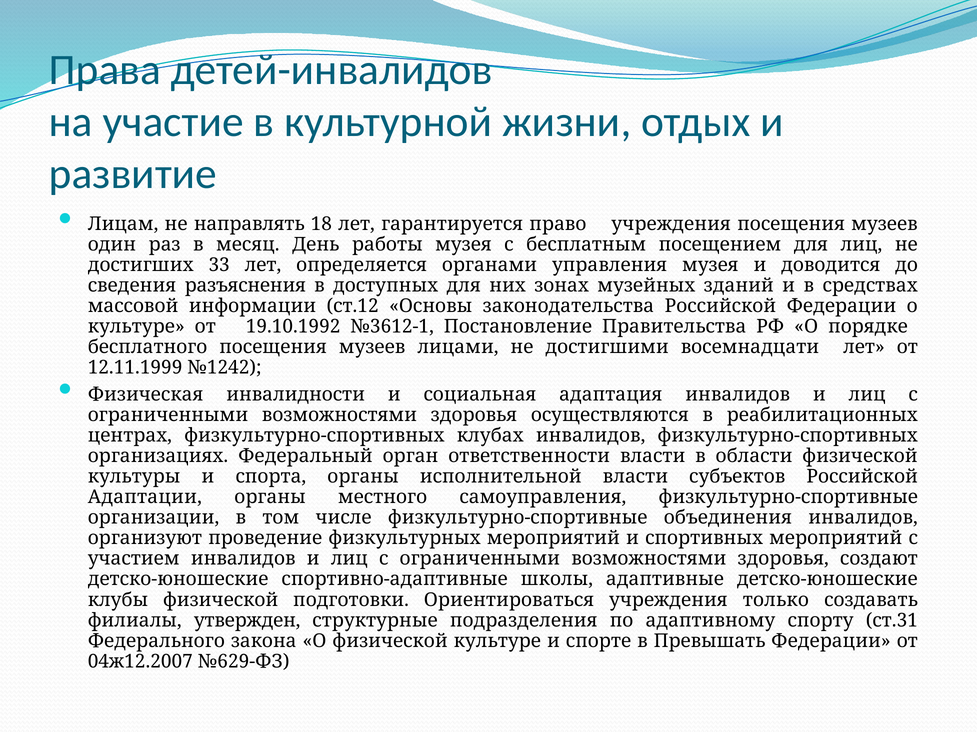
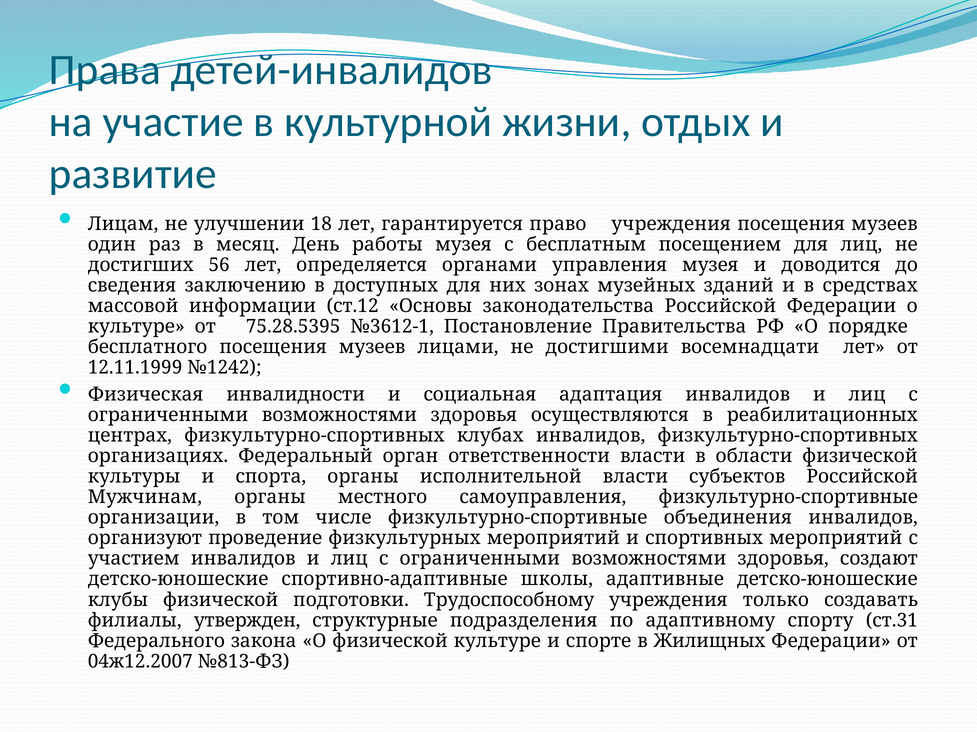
направлять: направлять -> улучшении
33: 33 -> 56
разъяснения: разъяснения -> заключению
19.10.1992: 19.10.1992 -> 75.28.5395
Адаптации: Адаптации -> Мужчинам
Ориентироваться: Ориентироваться -> Трудоспособному
Превышать: Превышать -> Жилищных
№629-ФЗ: №629-ФЗ -> №813-ФЗ
